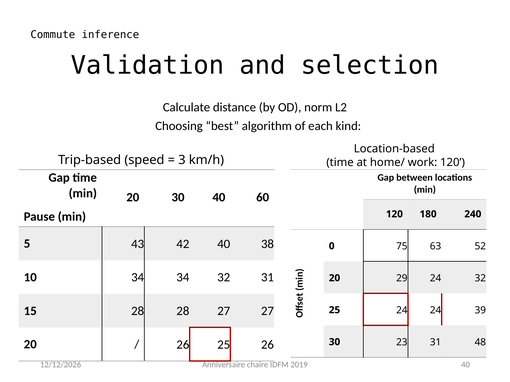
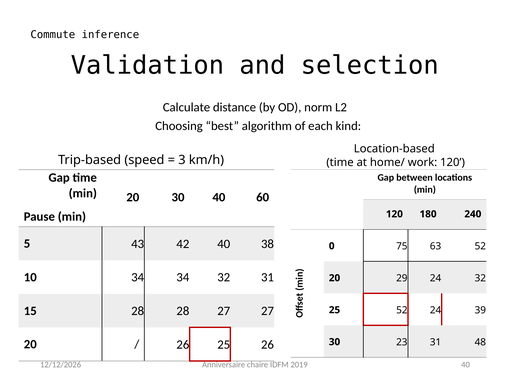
25 24: 24 -> 52
